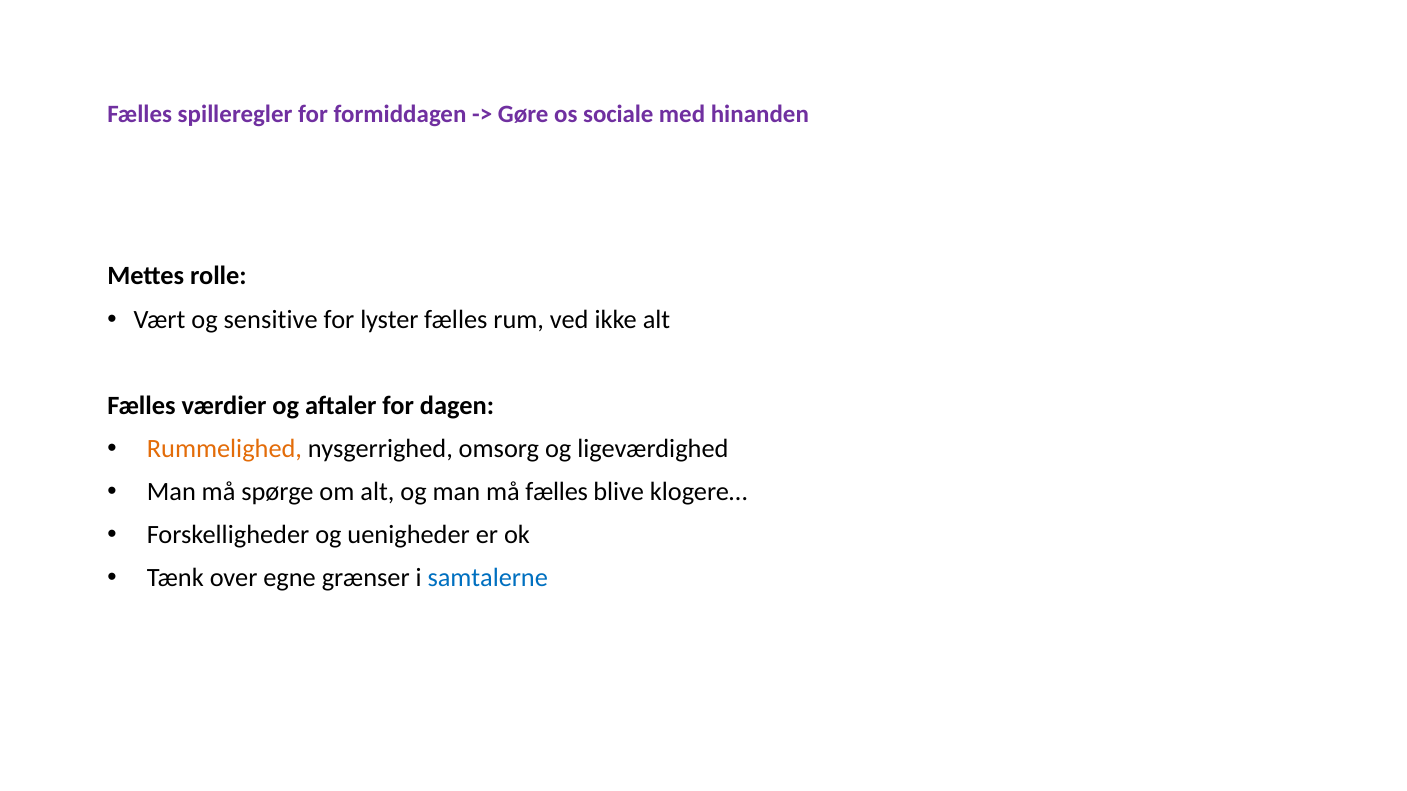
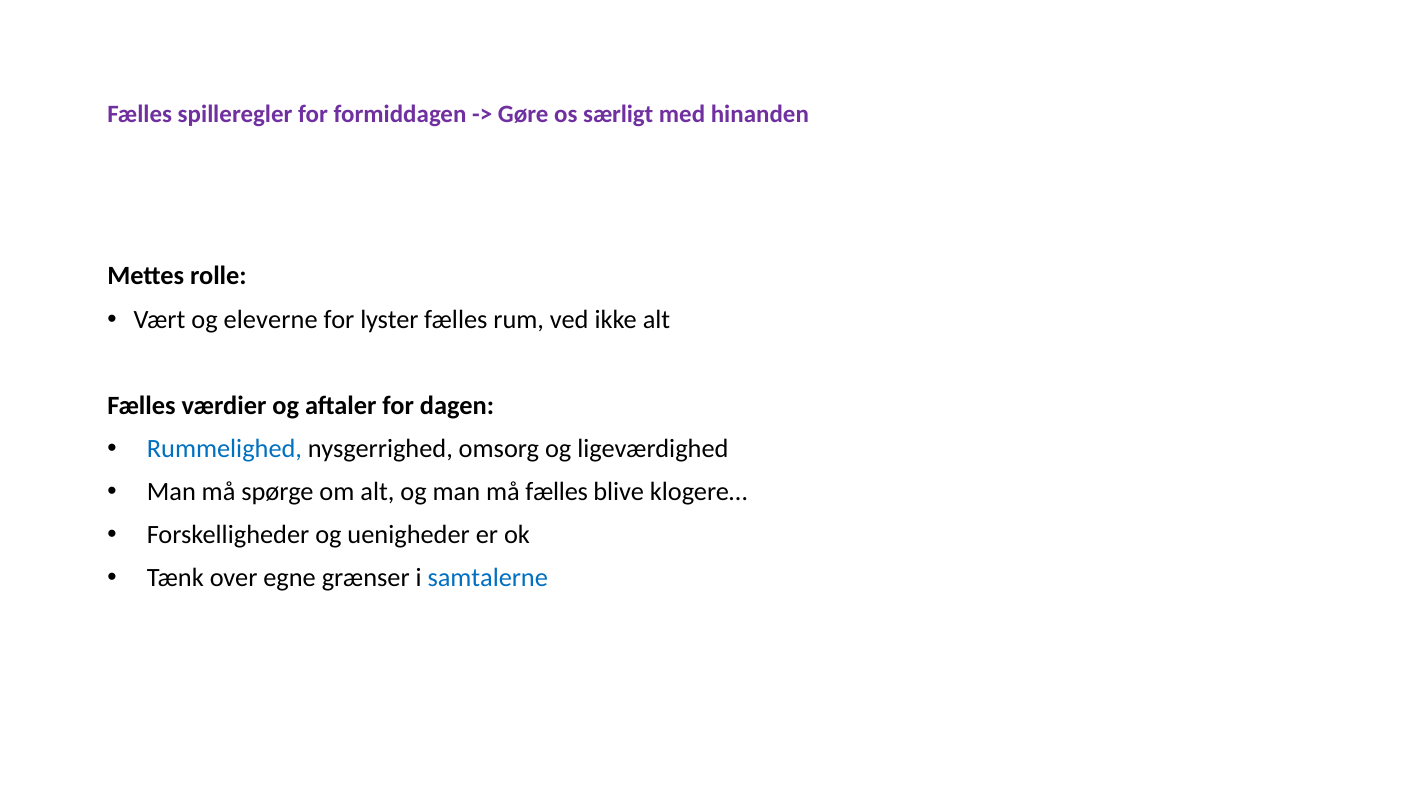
sociale: sociale -> særligt
sensitive: sensitive -> eleverne
Rummelighed colour: orange -> blue
